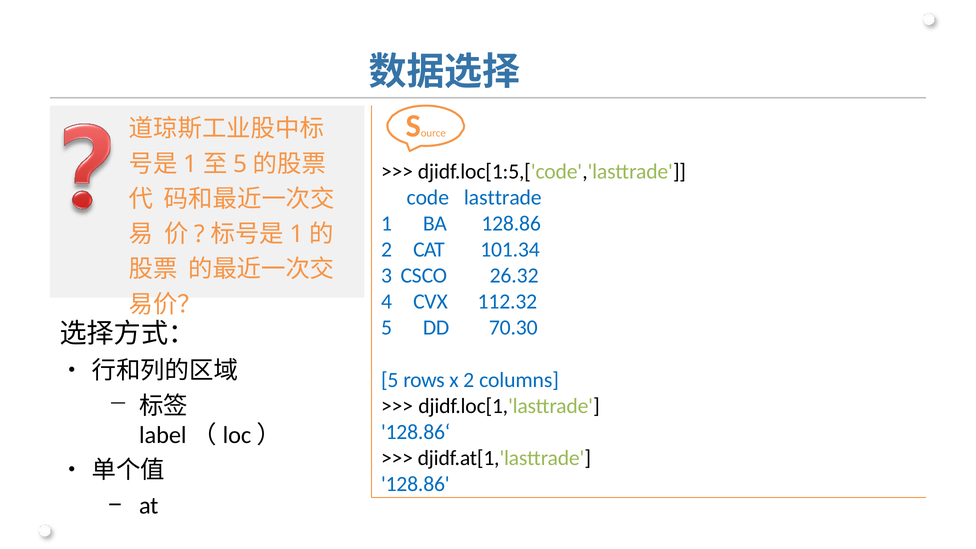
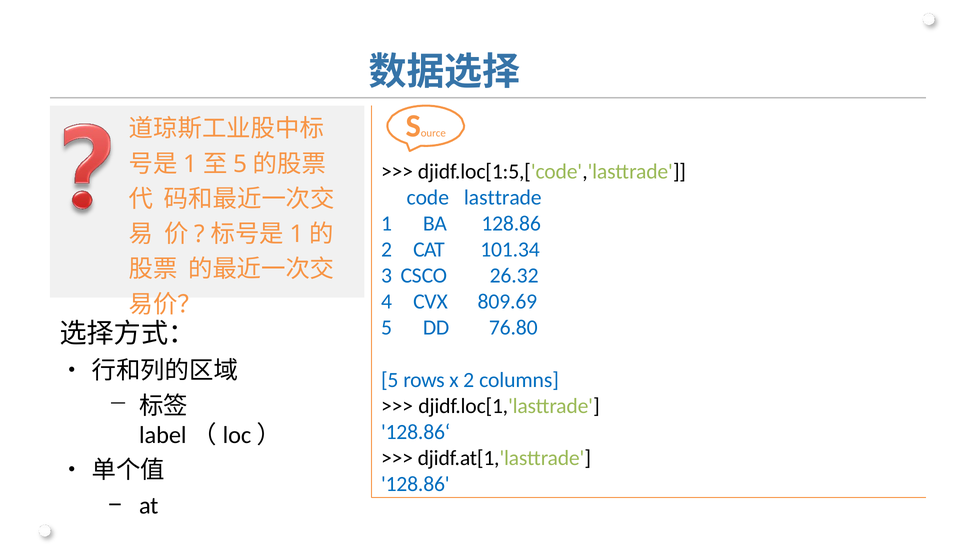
112.32: 112.32 -> 809.69
70.30: 70.30 -> 76.80
